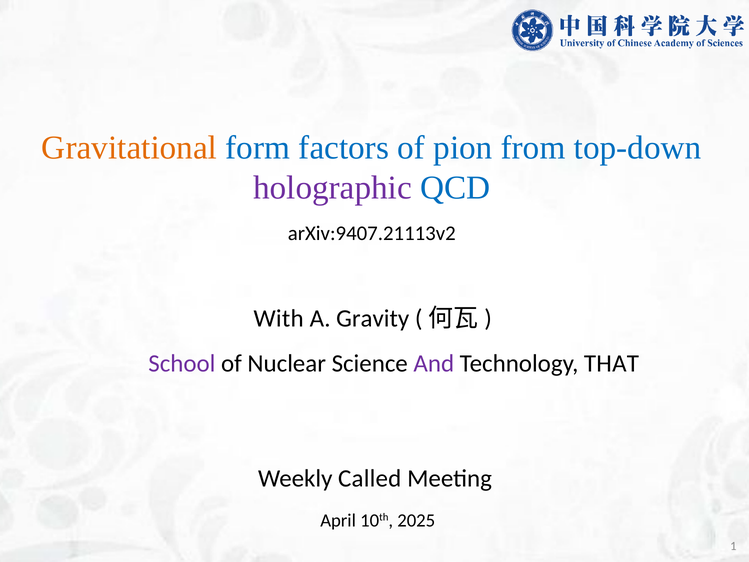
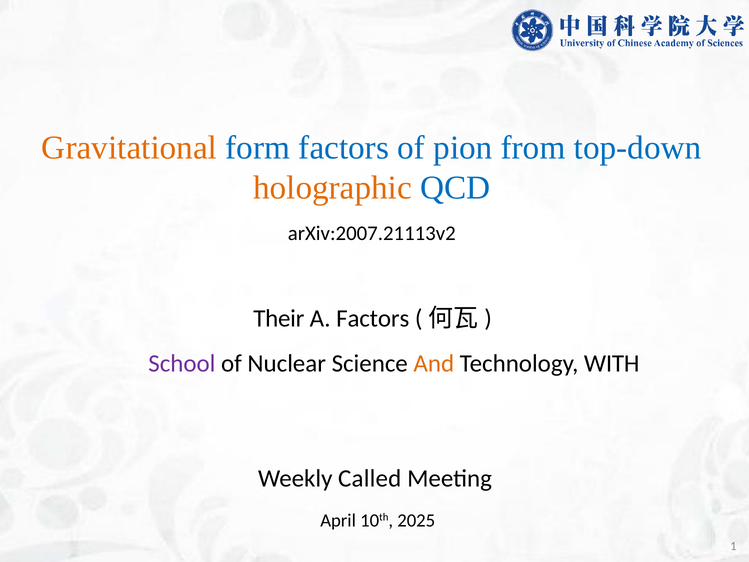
holographic colour: purple -> orange
arXiv:9407.21113v2: arXiv:9407.21113v2 -> arXiv:2007.21113v2
With: With -> Their
A Gravity: Gravity -> Factors
And colour: purple -> orange
THAT: THAT -> WITH
